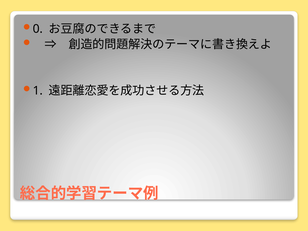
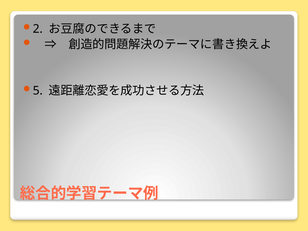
0: 0 -> 2
1: 1 -> 5
